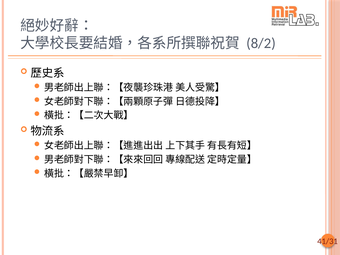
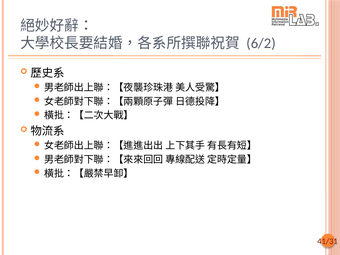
8/2: 8/2 -> 6/2
